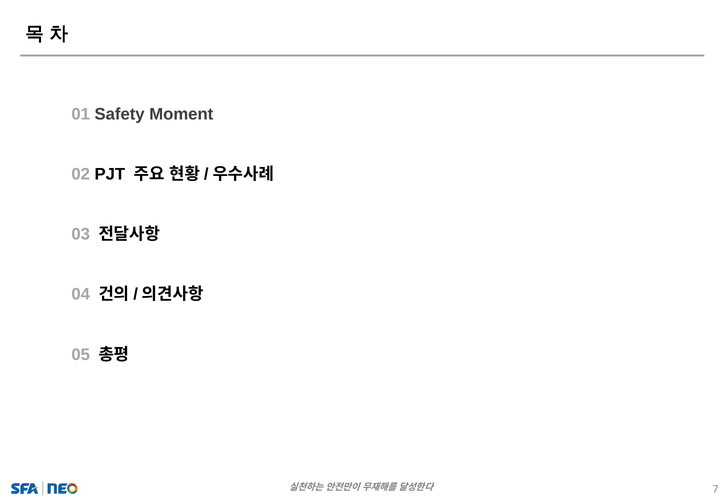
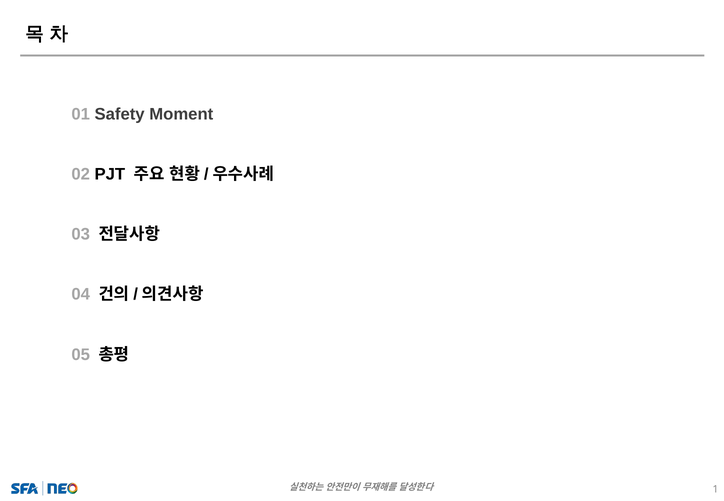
7: 7 -> 1
